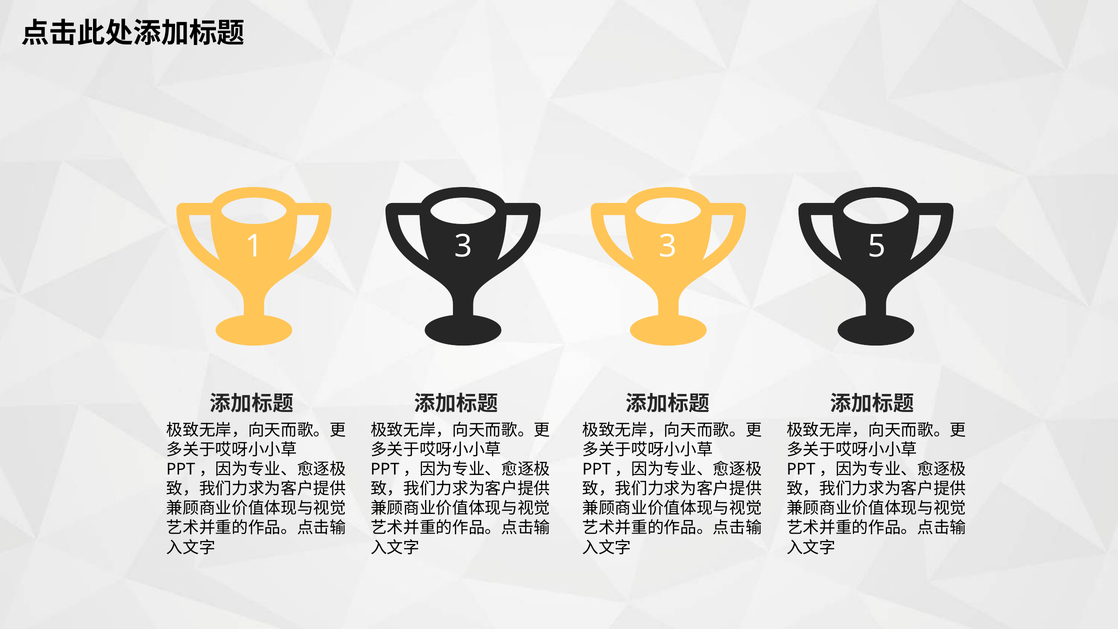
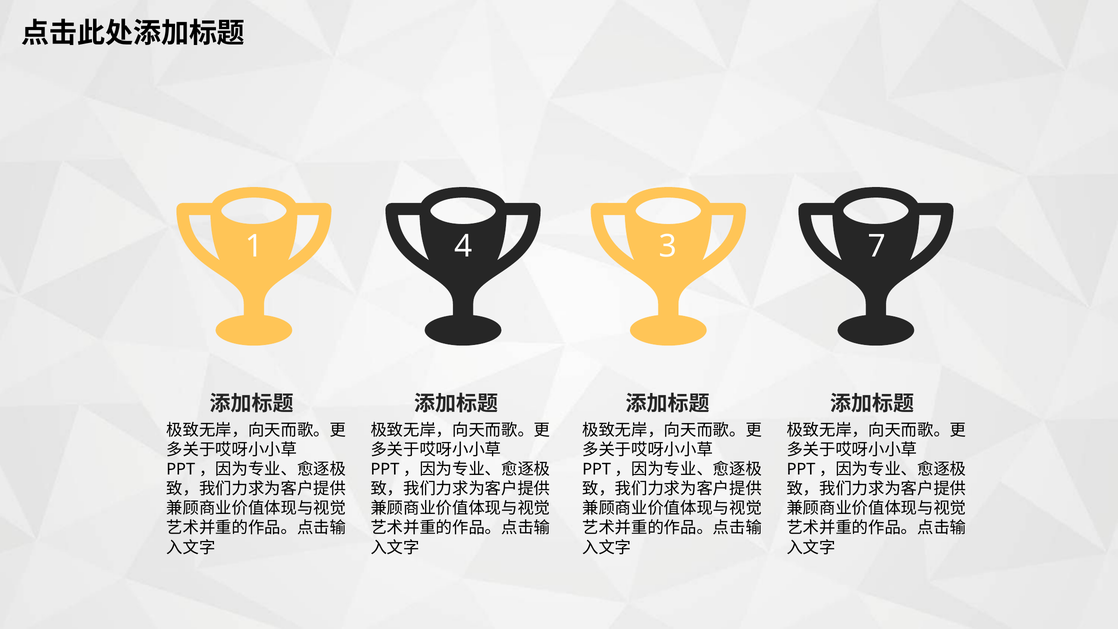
1 3: 3 -> 4
5: 5 -> 7
